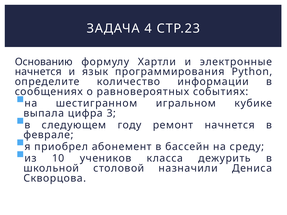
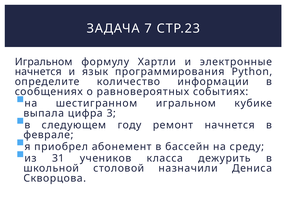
4: 4 -> 7
Основанию at (44, 62): Основанию -> Игральном
10: 10 -> 31
